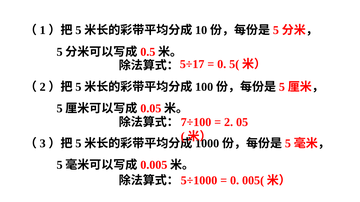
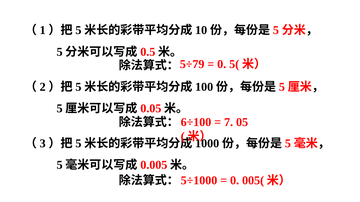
5÷17: 5÷17 -> 5÷79
7÷100: 7÷100 -> 6÷100
2: 2 -> 7
